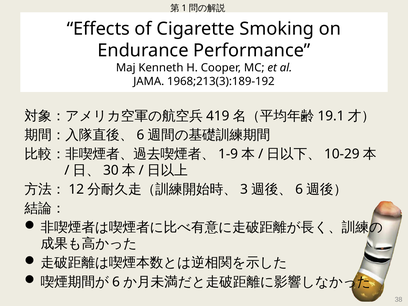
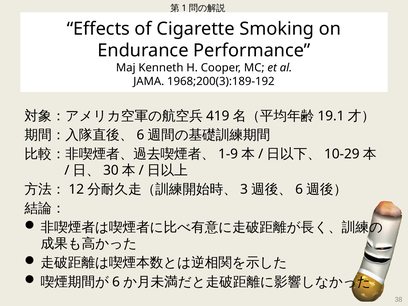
1968;213(3):189-192: 1968;213(3):189-192 -> 1968;200(3):189-192
